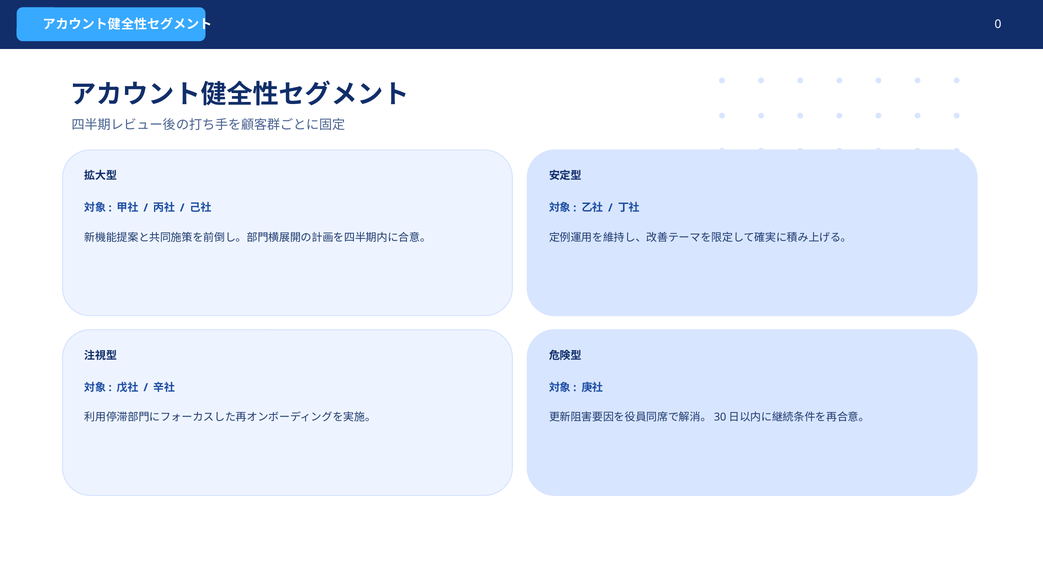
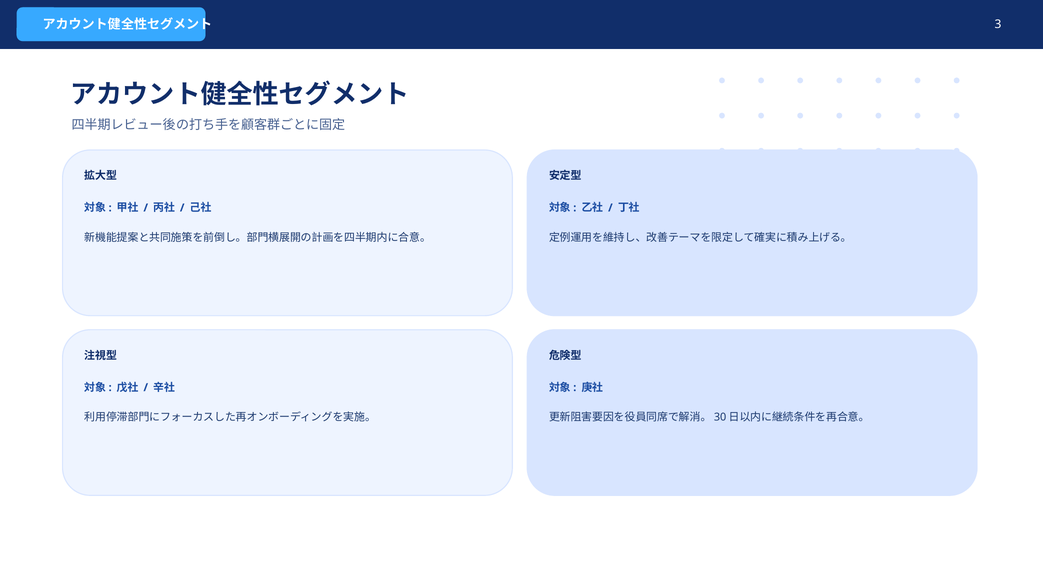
0: 0 -> 3
